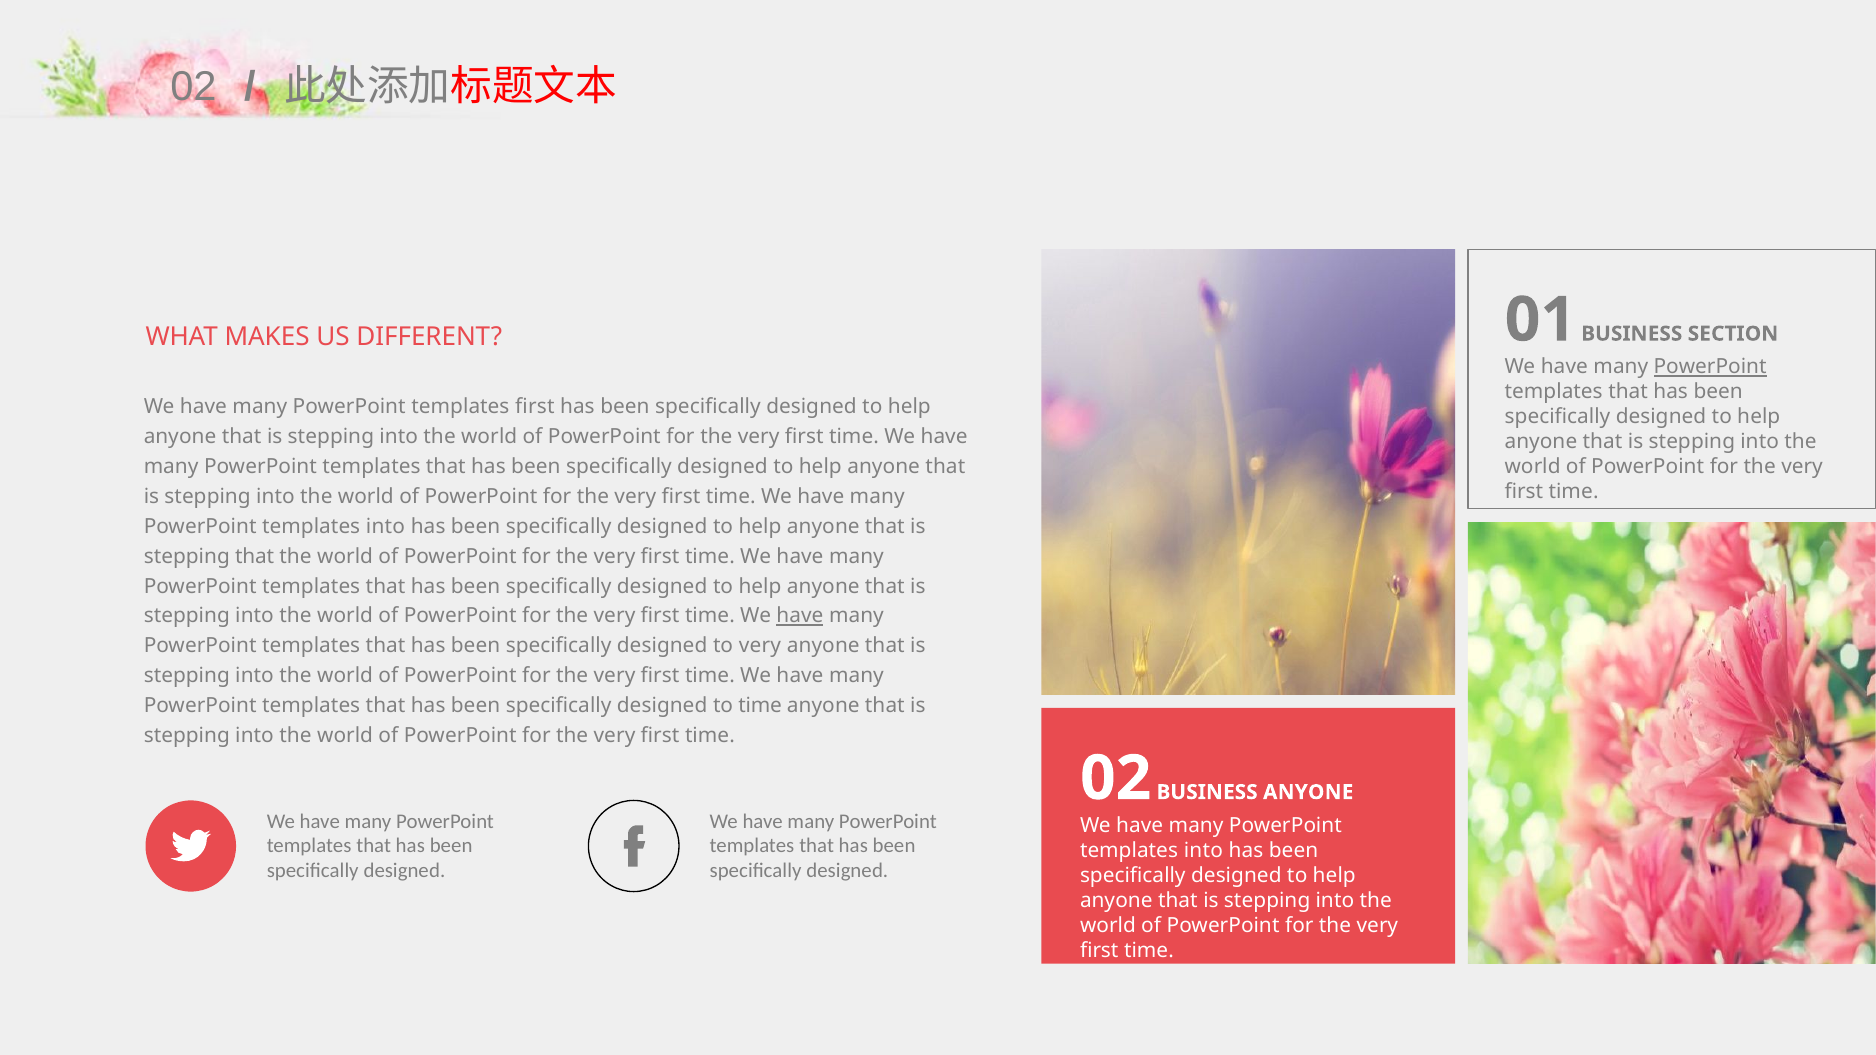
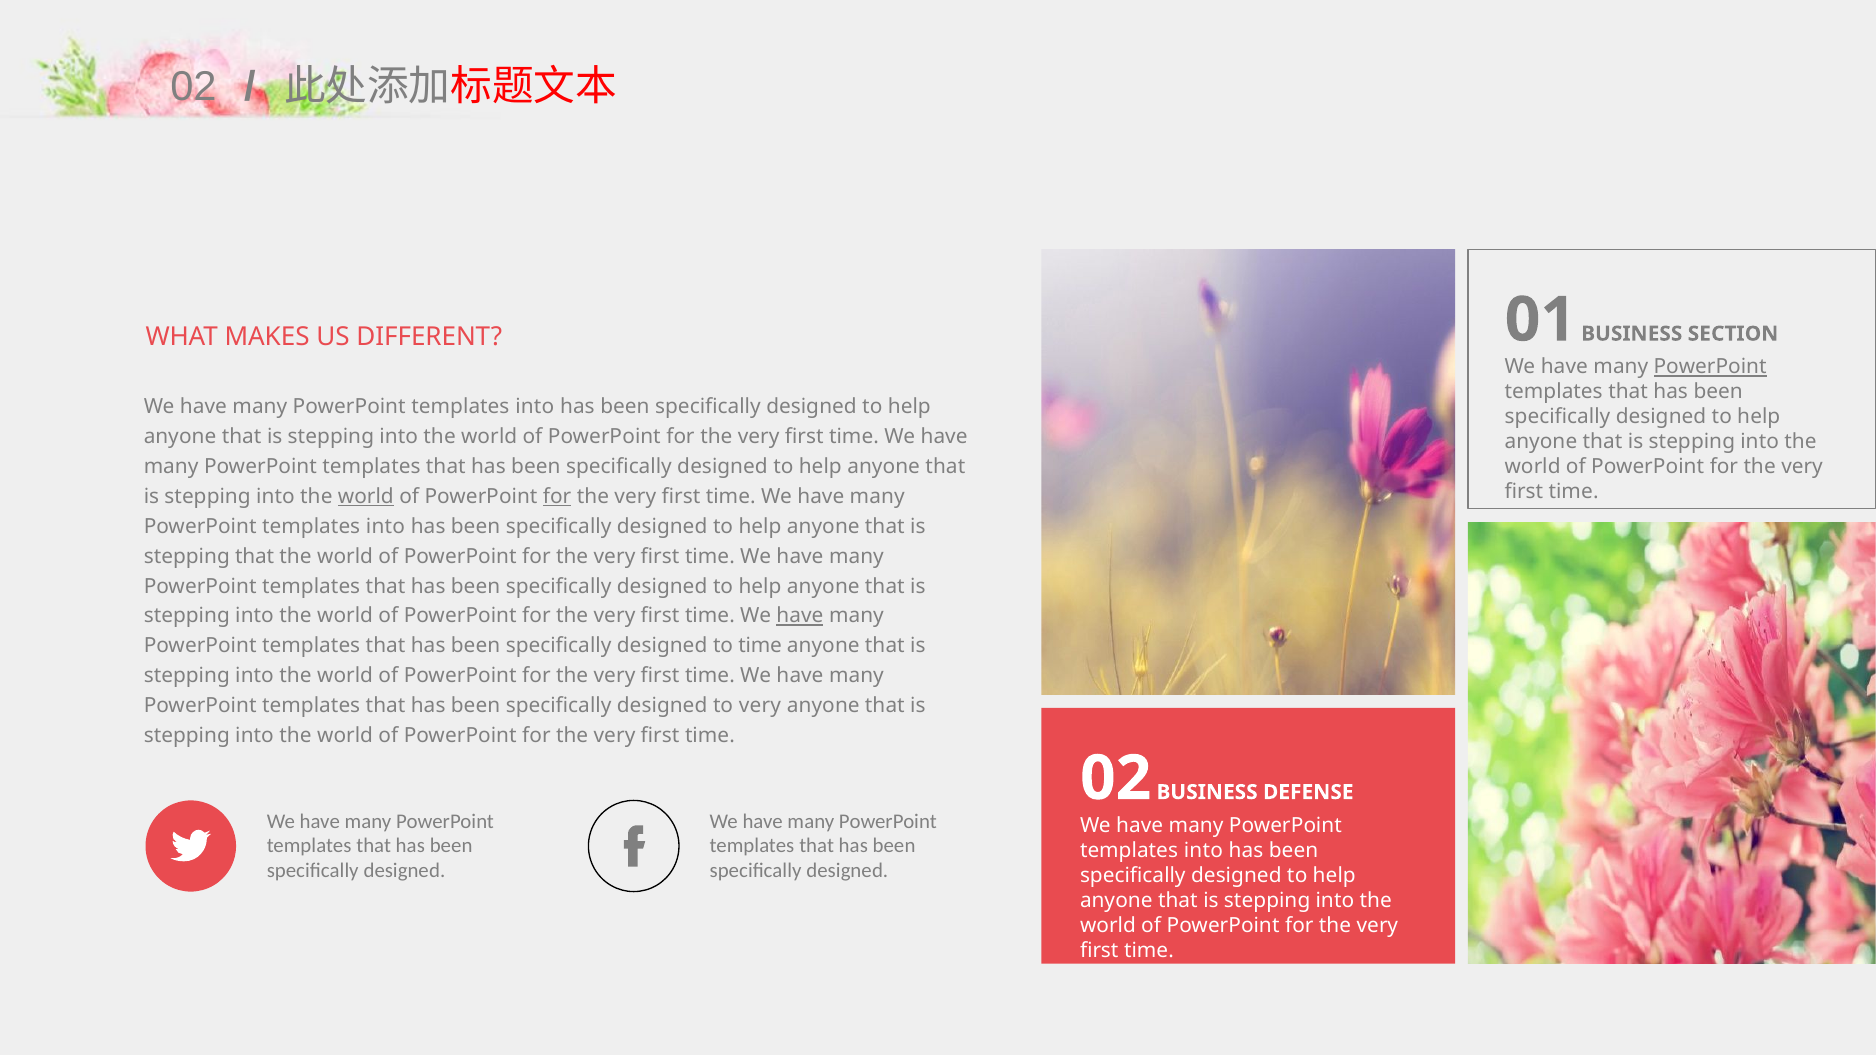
first at (535, 407): first -> into
world at (366, 497) underline: none -> present
for at (557, 497) underline: none -> present
to very: very -> time
to time: time -> very
BUSINESS ANYONE: ANYONE -> DEFENSE
